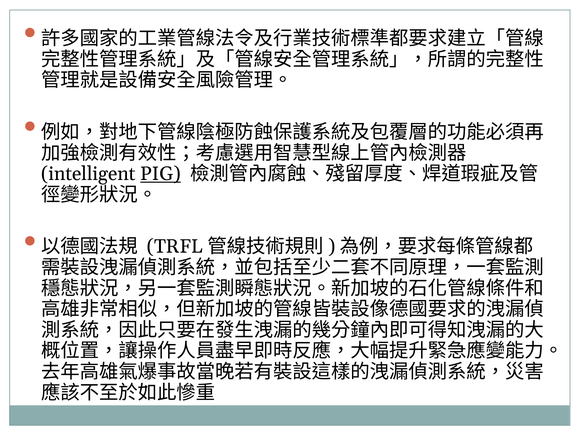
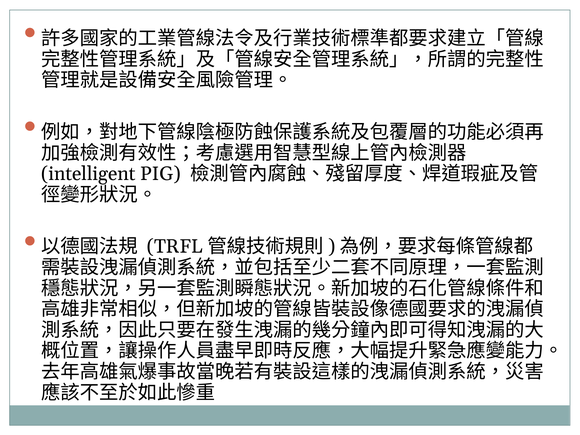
PIG underline: present -> none
